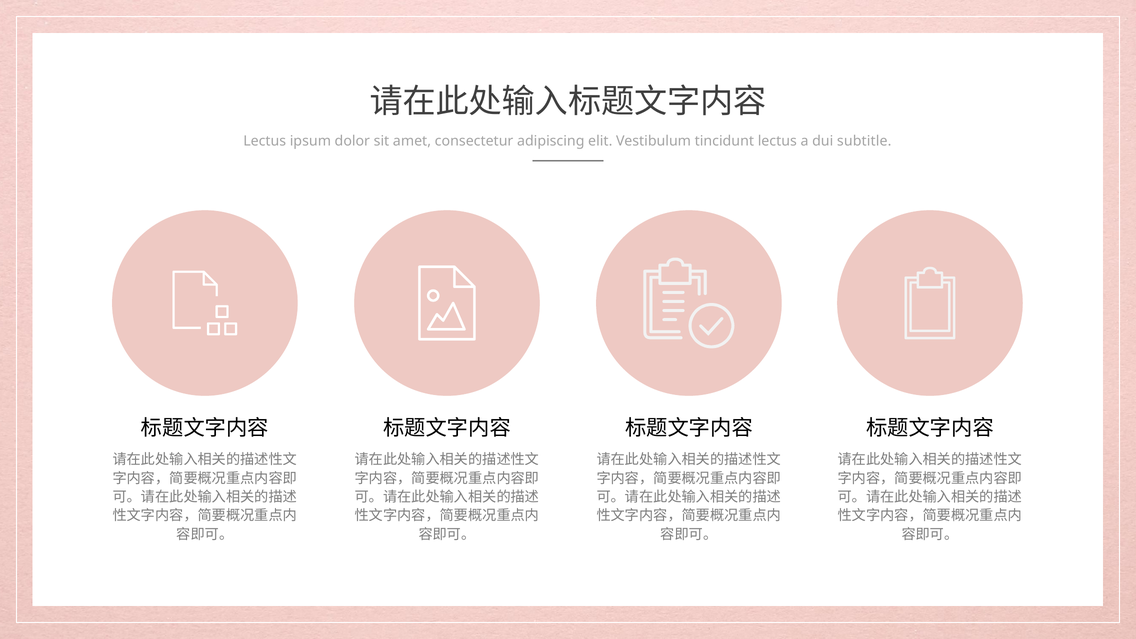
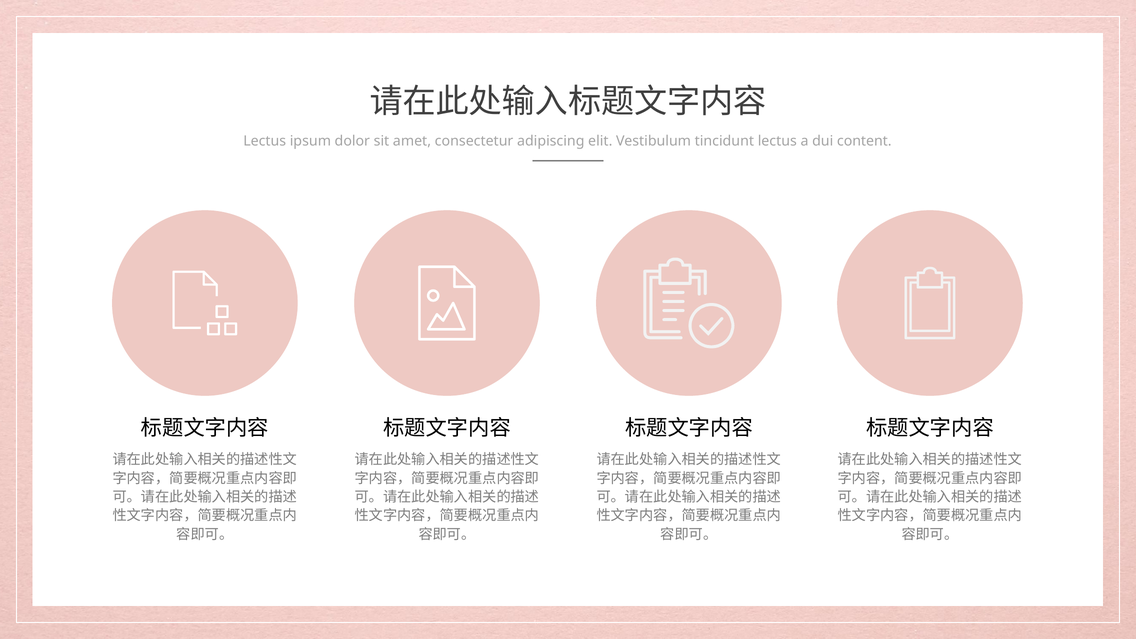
subtitle: subtitle -> content
